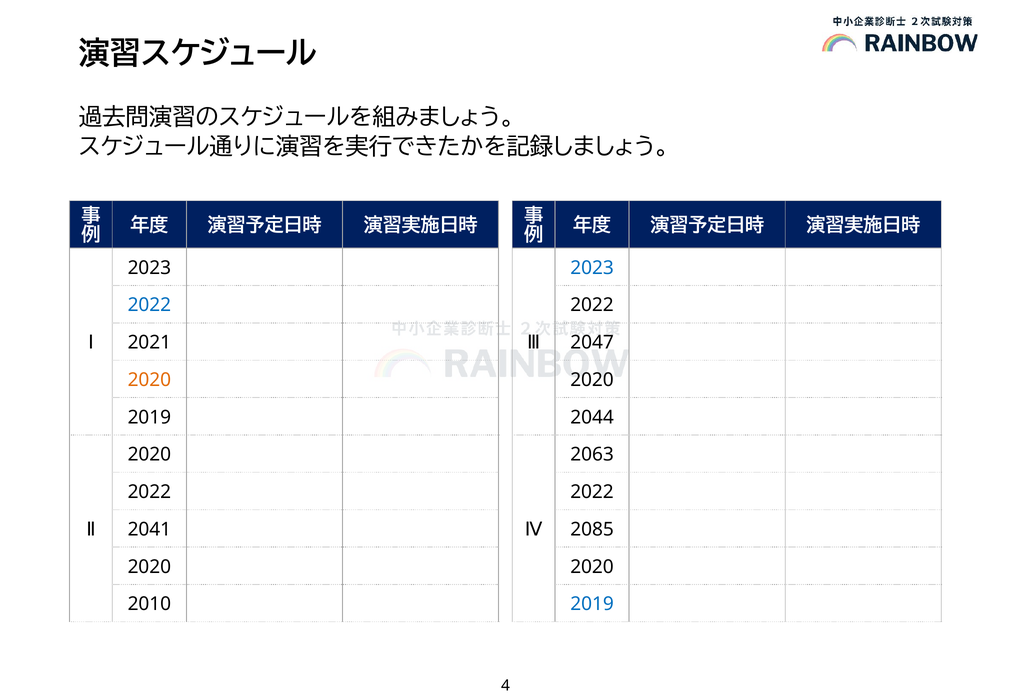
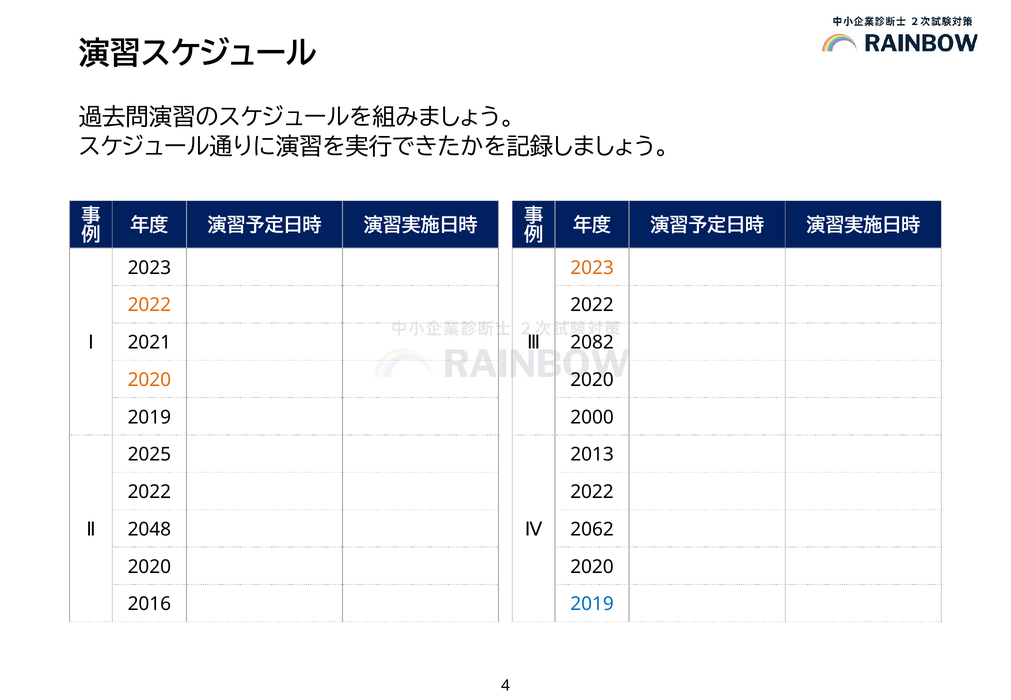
2023 at (592, 268) colour: blue -> orange
2022 at (149, 305) colour: blue -> orange
2047: 2047 -> 2082
2044: 2044 -> 2000
2020 at (149, 455): 2020 -> 2025
2063: 2063 -> 2013
2041: 2041 -> 2048
2085: 2085 -> 2062
2010: 2010 -> 2016
